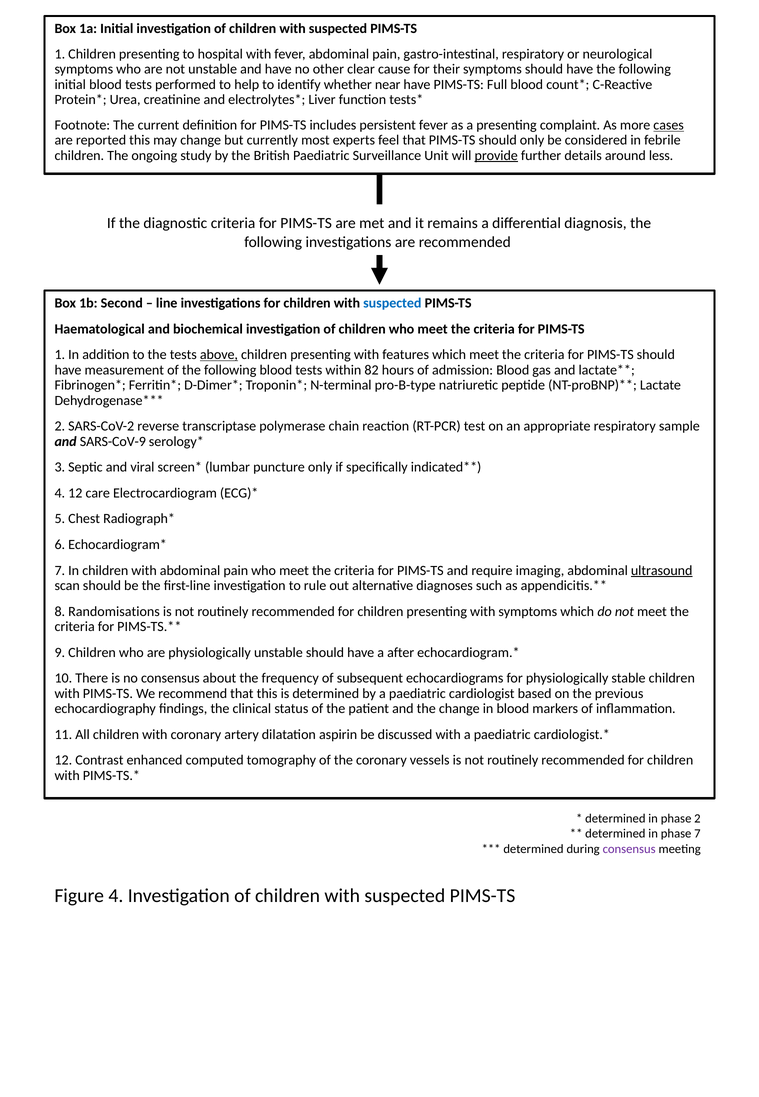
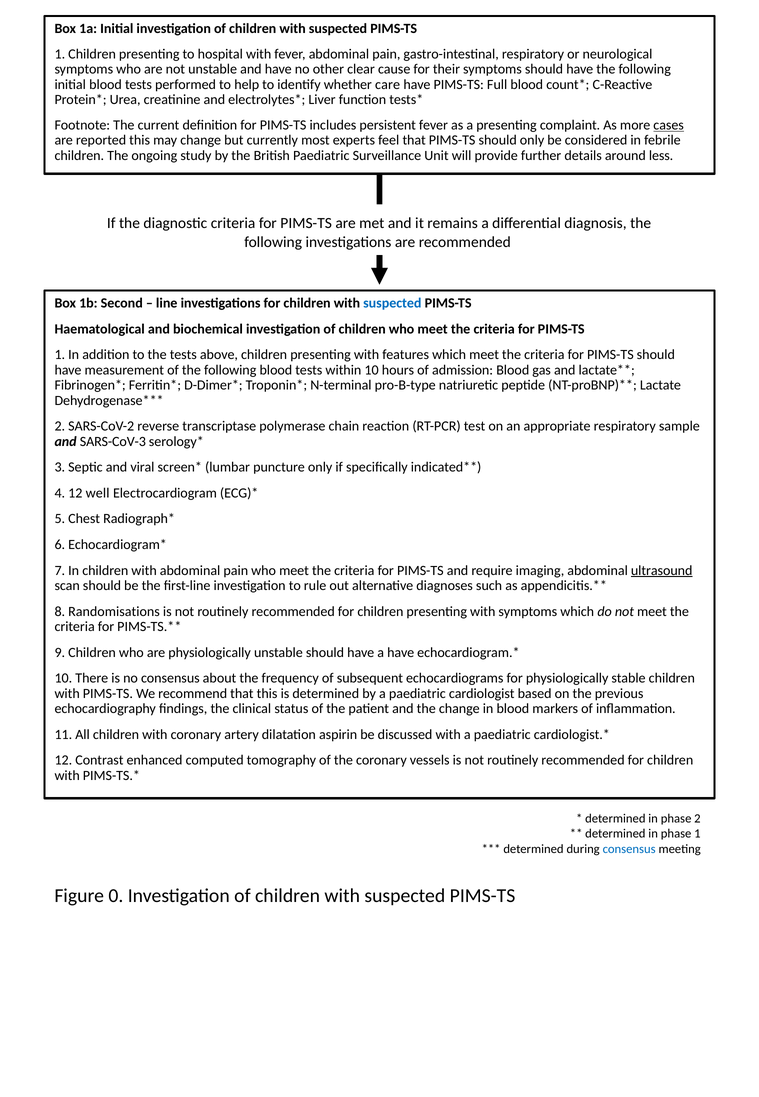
near: near -> care
provide underline: present -> none
above underline: present -> none
within 82: 82 -> 10
SARS-CoV-9: SARS-CoV-9 -> SARS-CoV-3
care: care -> well
a after: after -> have
phase 7: 7 -> 1
consensus at (629, 848) colour: purple -> blue
Figure 4: 4 -> 0
